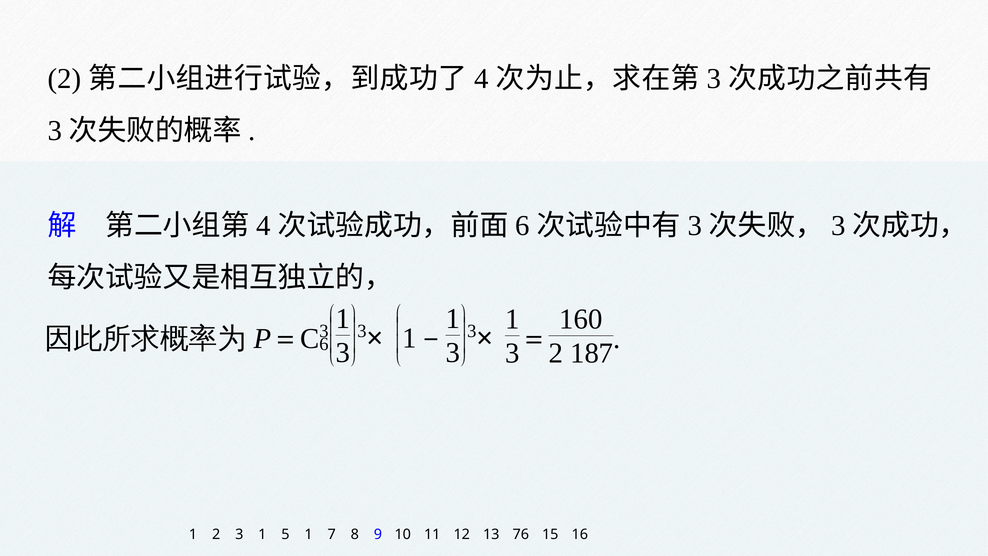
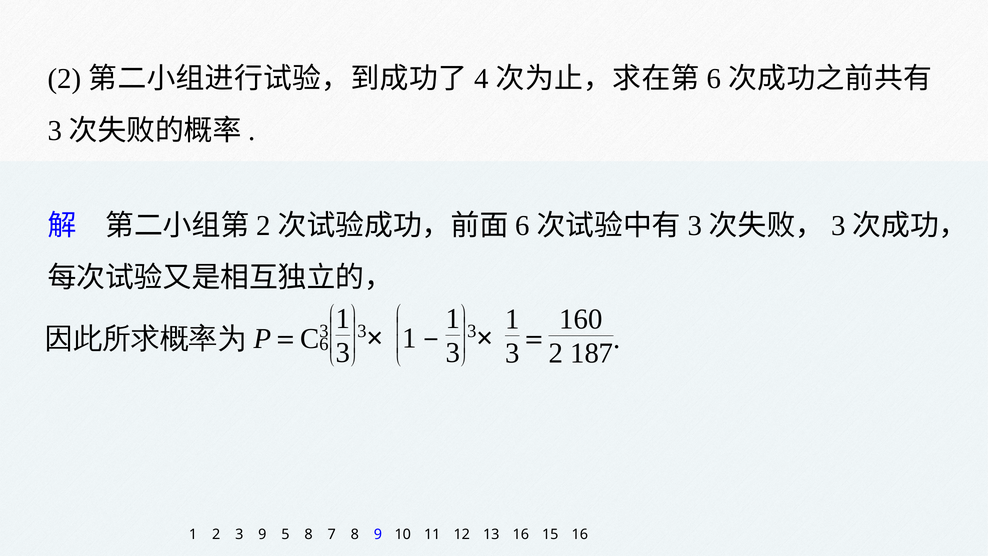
3 at (714, 79): 3 -> 6
4 at (264, 226): 4 -> 2
3 1: 1 -> 9
5 1: 1 -> 8
13 76: 76 -> 16
